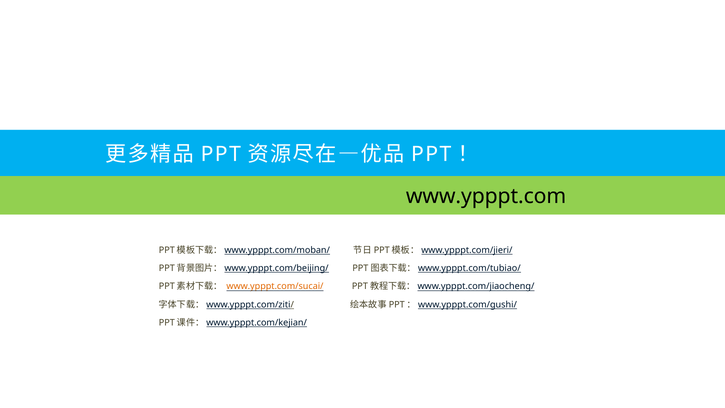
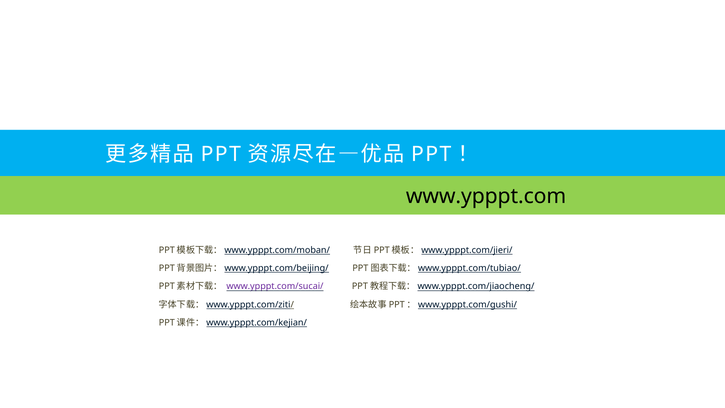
www.ypppt.com/sucai/ colour: orange -> purple
